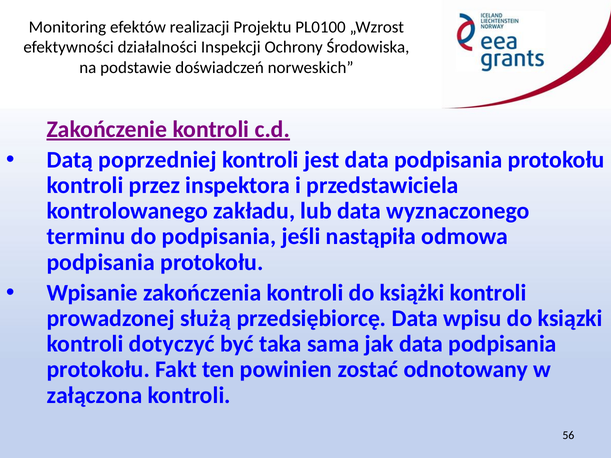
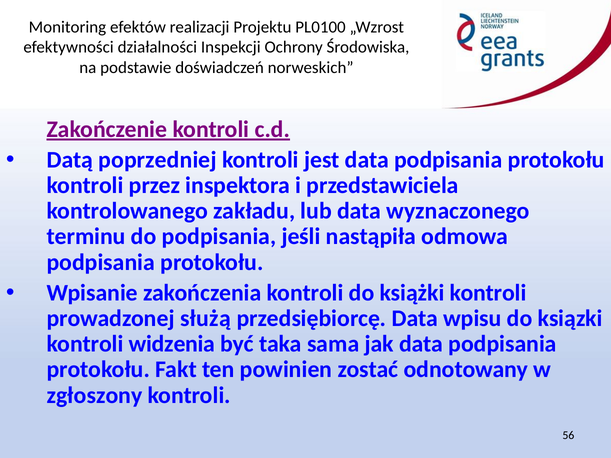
dotyczyć: dotyczyć -> widzenia
załączona: załączona -> zgłoszony
